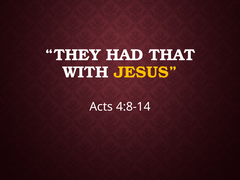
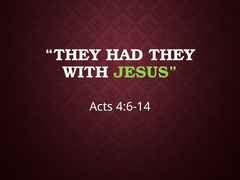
HAD THAT: THAT -> THEY
JESUS colour: yellow -> light green
4:8-14: 4:8-14 -> 4:6-14
